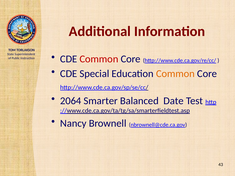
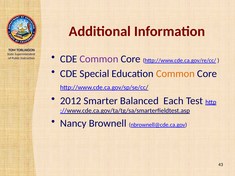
Common at (99, 59) colour: red -> purple
2064: 2064 -> 2012
Date: Date -> Each
